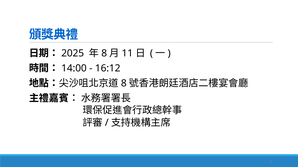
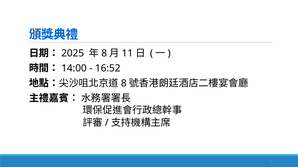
16:12: 16:12 -> 16:52
